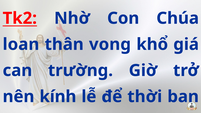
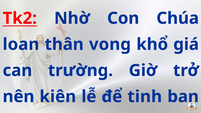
kính: kính -> kiên
thời: thời -> tinh
